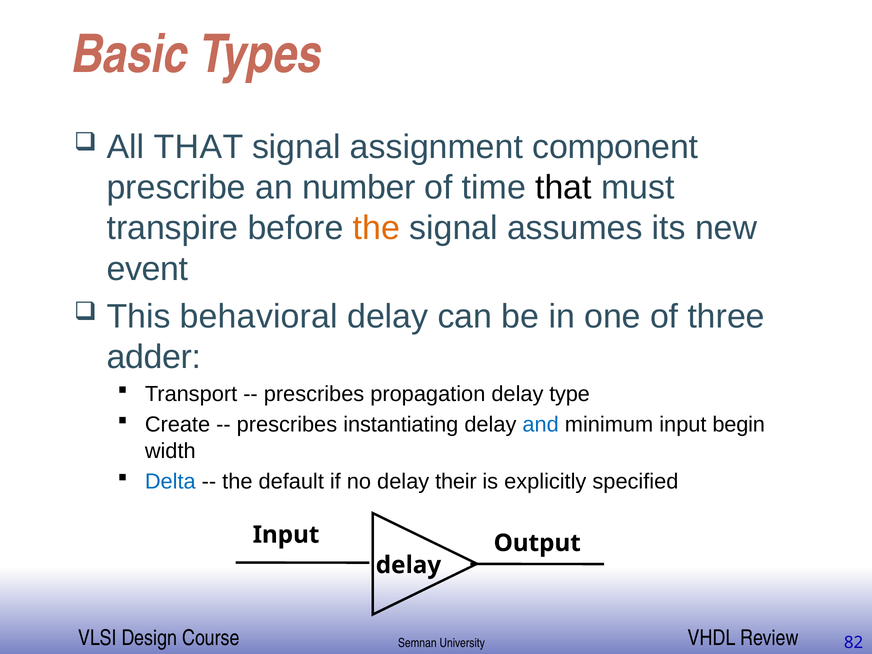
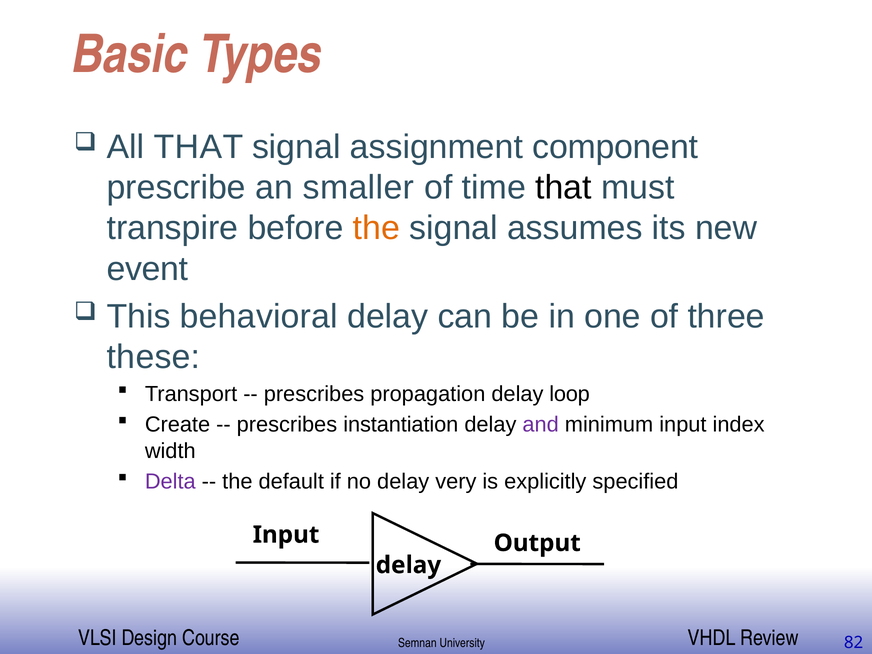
number: number -> smaller
adder: adder -> these
type: type -> loop
instantiating: instantiating -> instantiation
and colour: blue -> purple
begin: begin -> index
Delta colour: blue -> purple
their: their -> very
